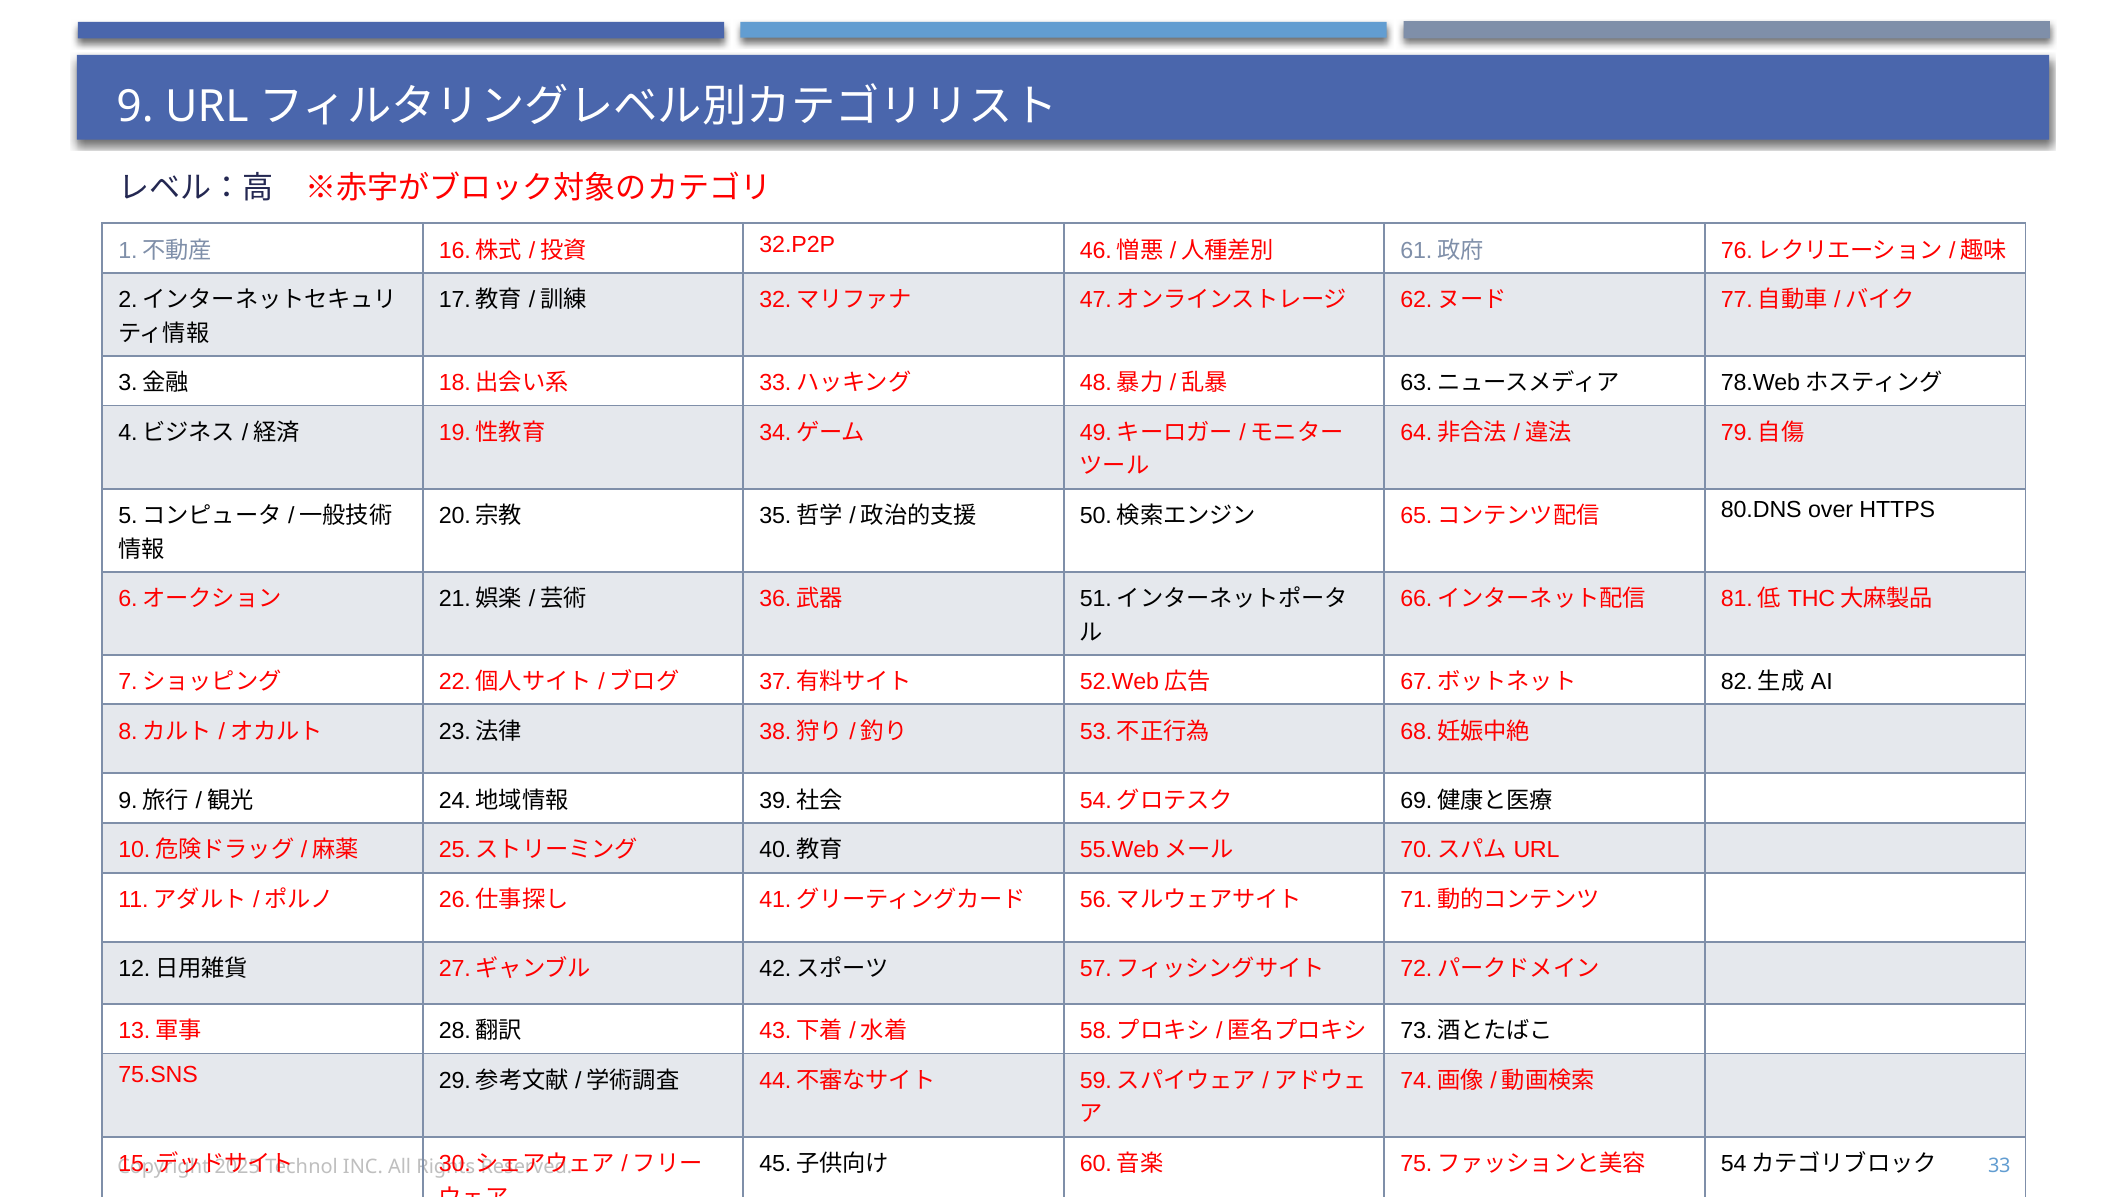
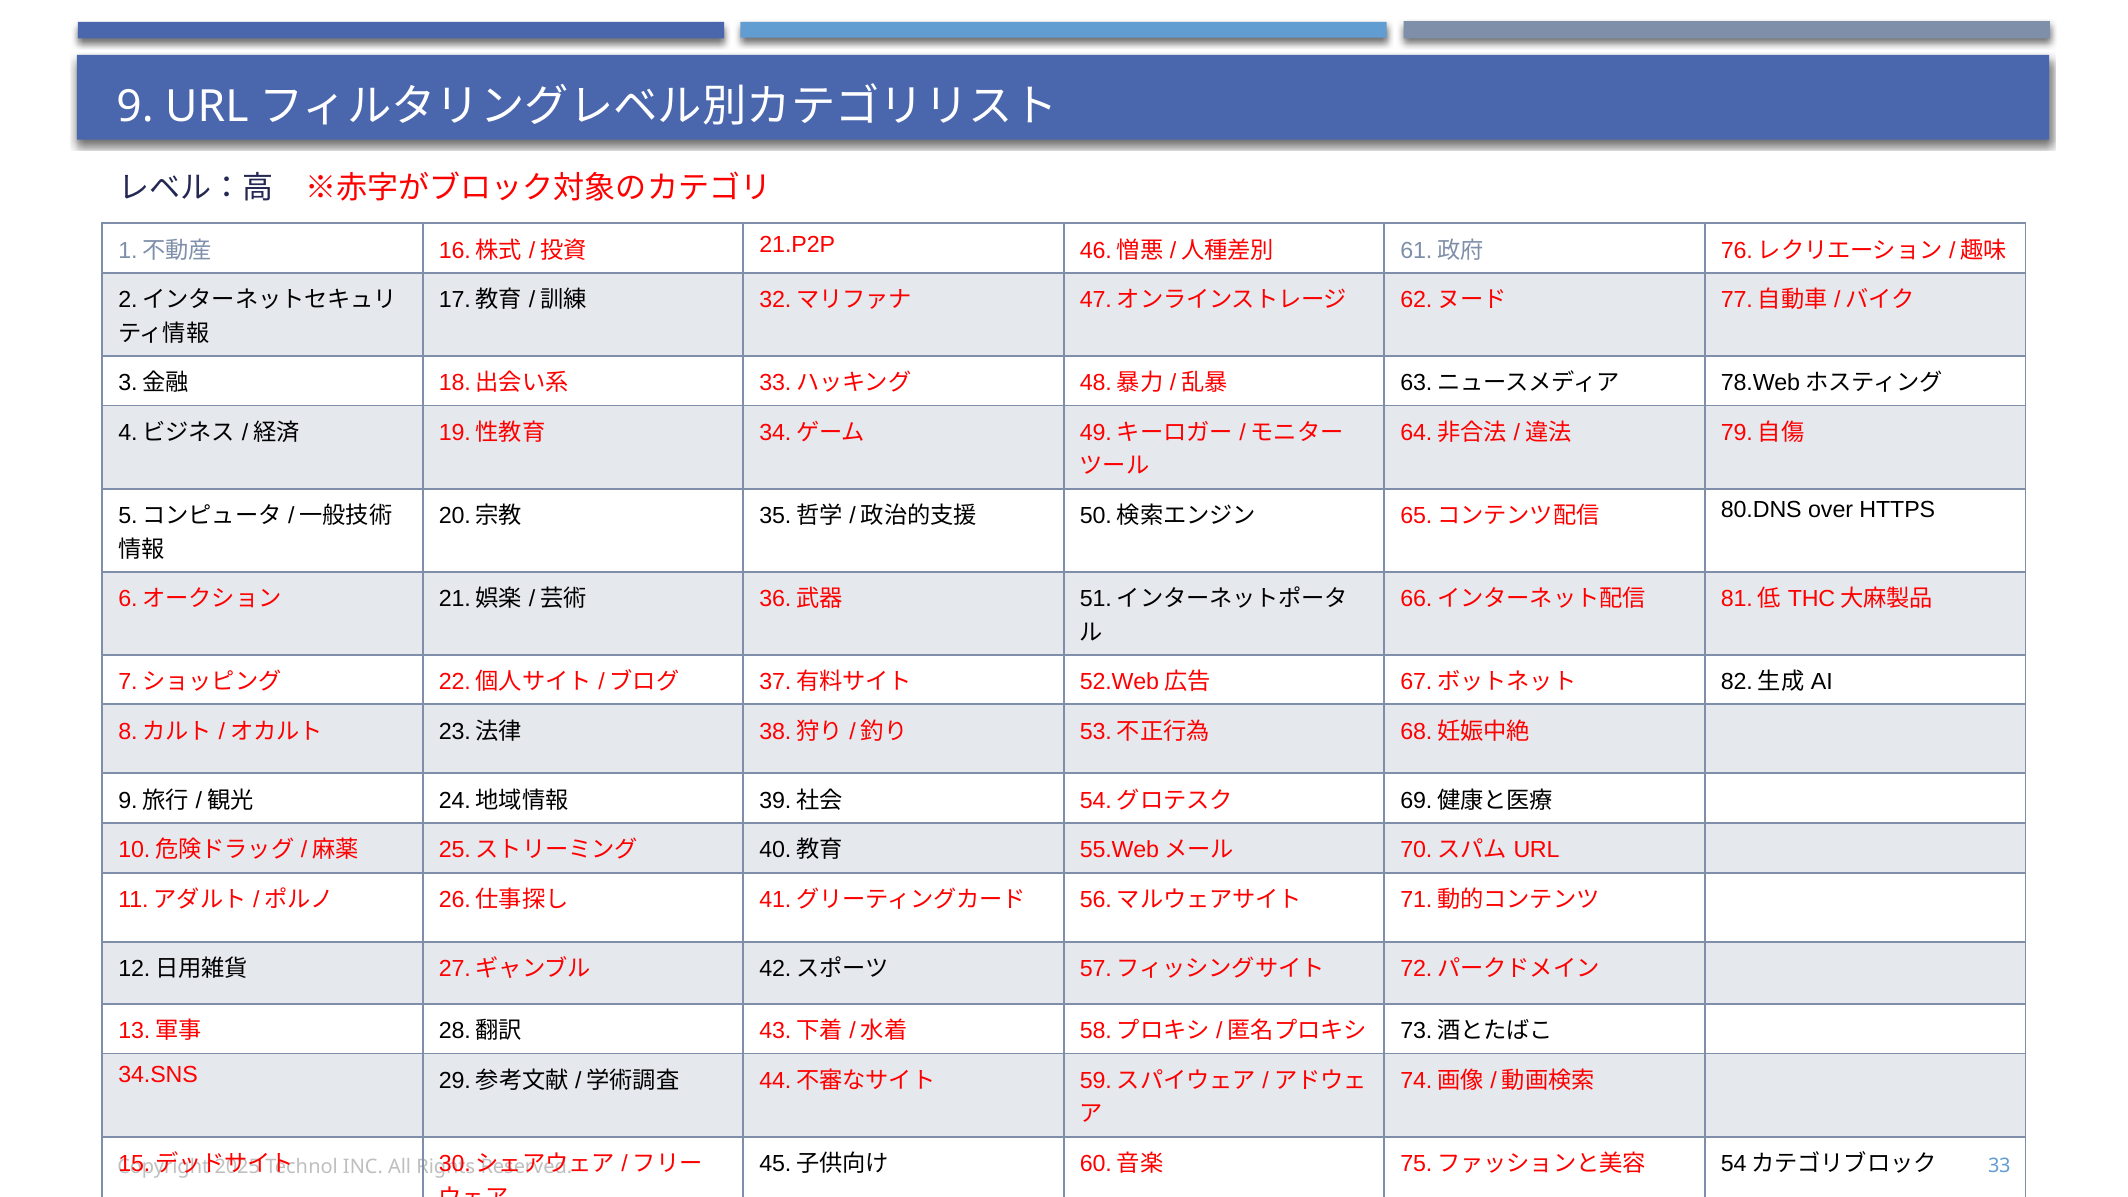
32.P2P: 32.P2P -> 21.P2P
75.SNS: 75.SNS -> 34.SNS
